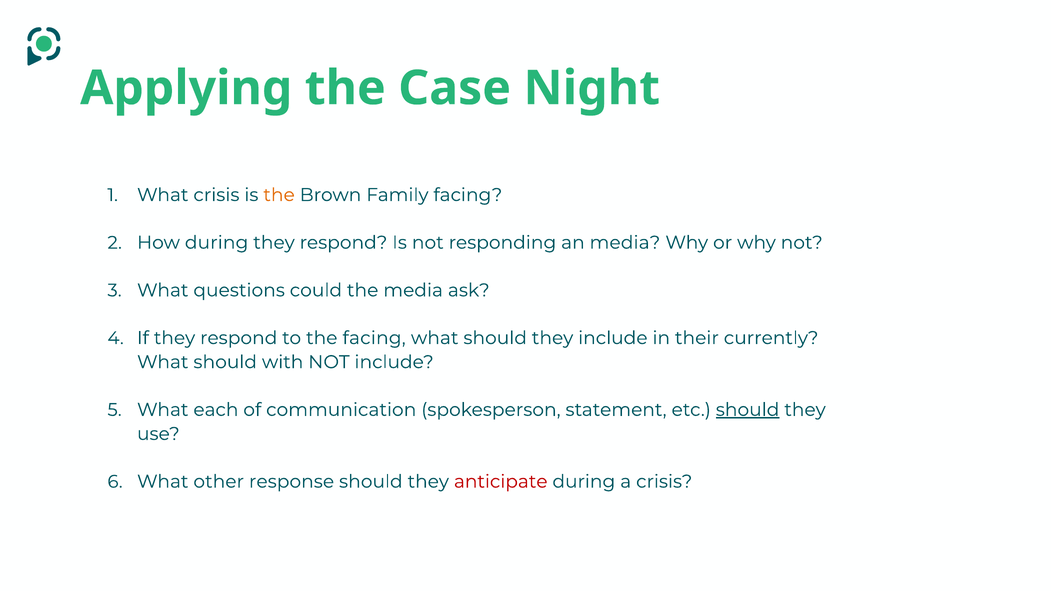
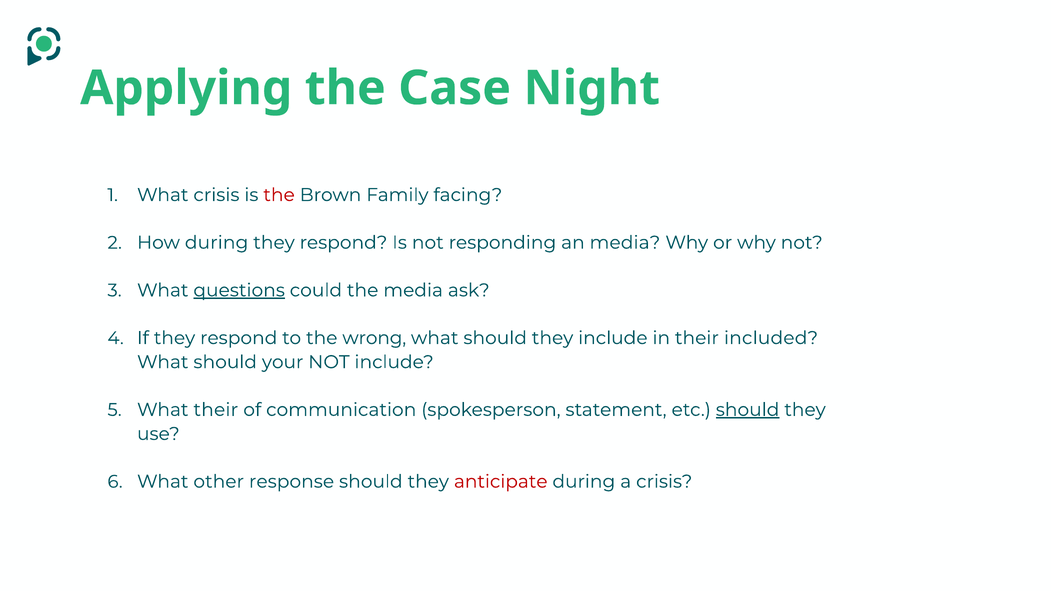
the at (279, 195) colour: orange -> red
questions underline: none -> present
the facing: facing -> wrong
currently: currently -> included
with: with -> your
What each: each -> their
